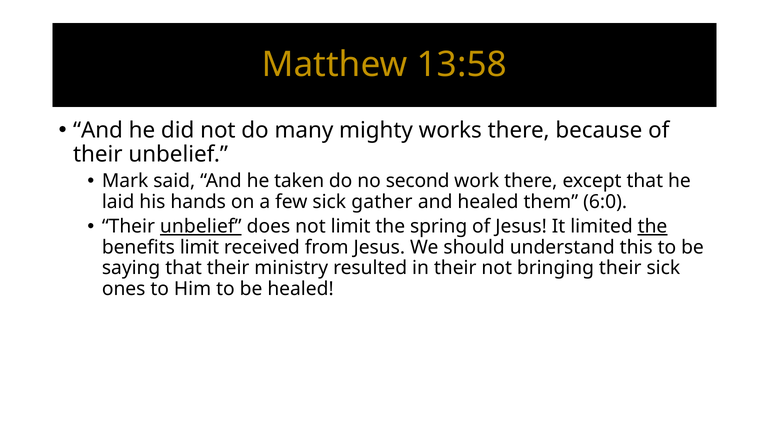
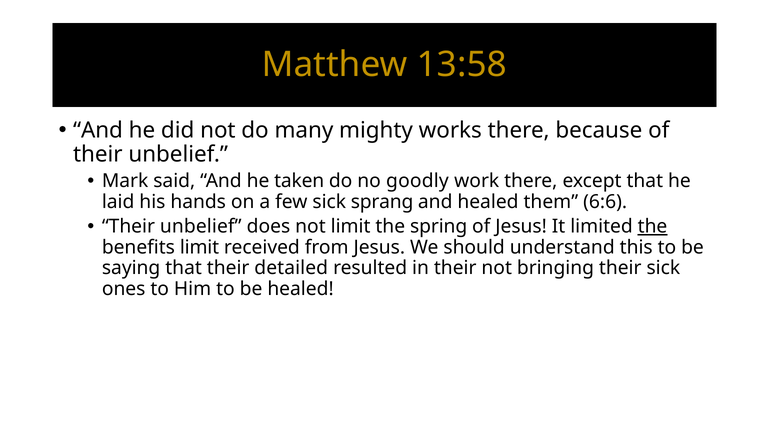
second: second -> goodly
gather: gather -> sprang
6:0: 6:0 -> 6:6
unbelief at (201, 226) underline: present -> none
ministry: ministry -> detailed
